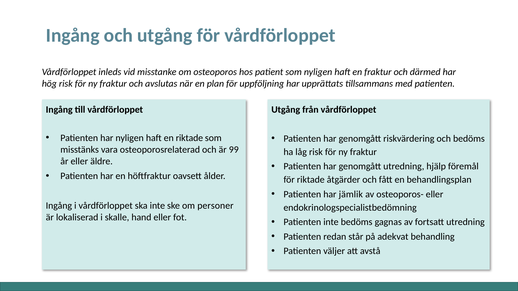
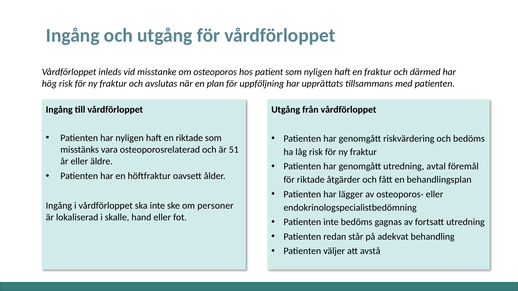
99: 99 -> 51
hjälp: hjälp -> avtal
jämlik: jämlik -> lägger
